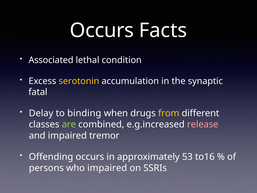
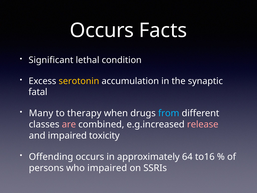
Associated: Associated -> Significant
Delay: Delay -> Many
binding: binding -> therapy
from colour: yellow -> light blue
are colour: light green -> pink
tremor: tremor -> toxicity
53: 53 -> 64
